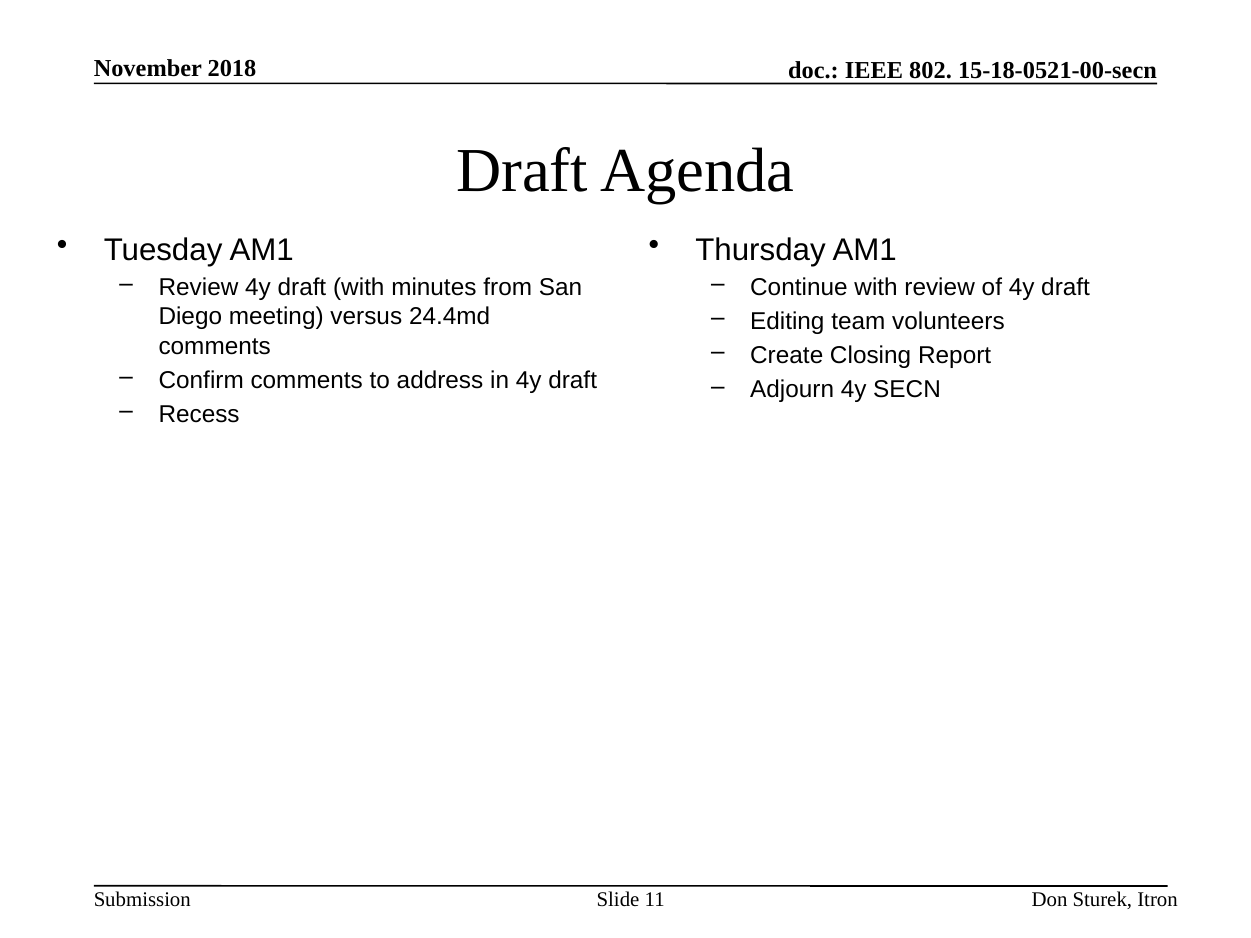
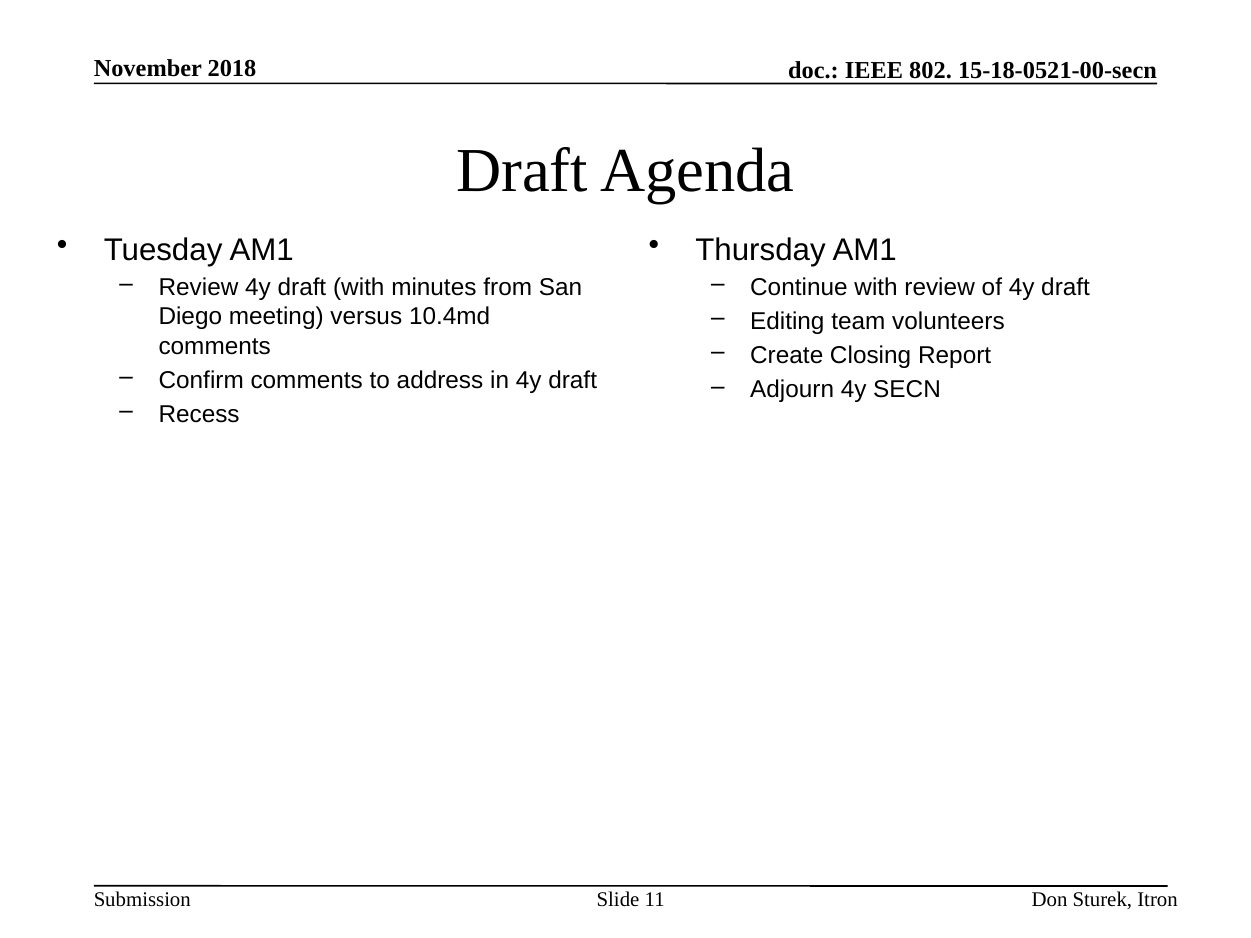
24.4md: 24.4md -> 10.4md
